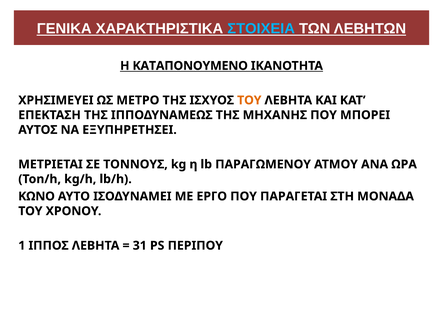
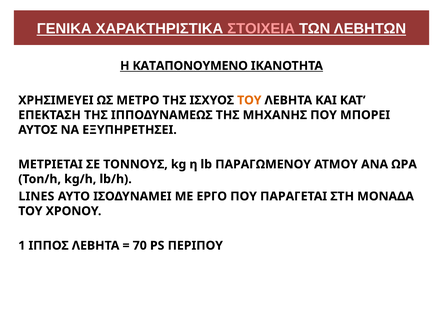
ΣΤΟΙΧΕΙΑ colour: light blue -> pink
ΚΩΝΟ: ΚΩΝΟ -> LINES
31: 31 -> 70
